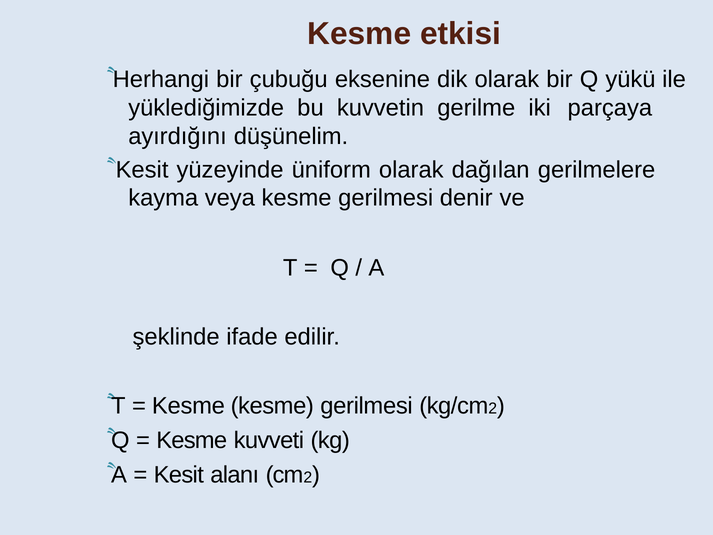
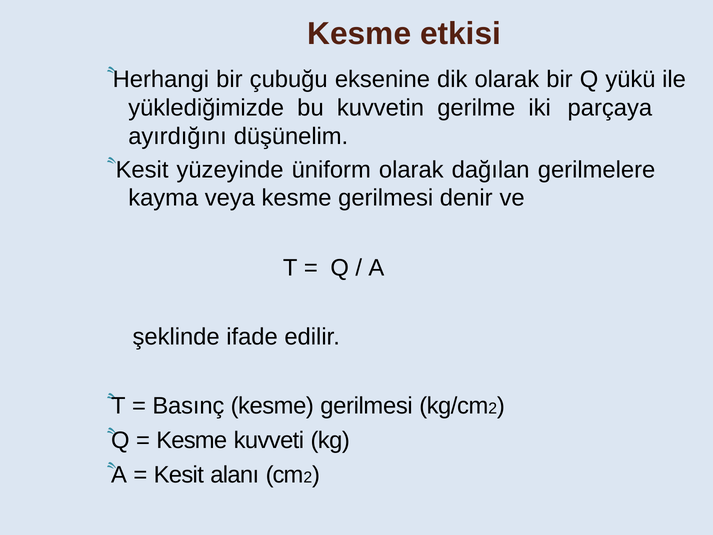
Kesme at (188, 406): Kesme -> Basınç
